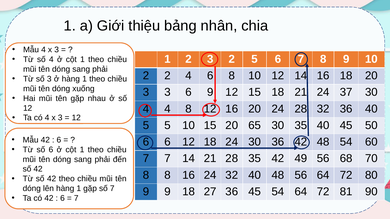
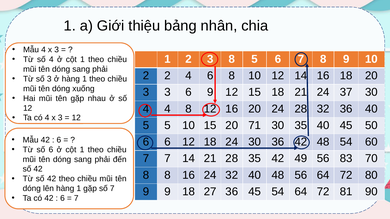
3 2: 2 -> 8
65: 65 -> 71
68: 68 -> 83
